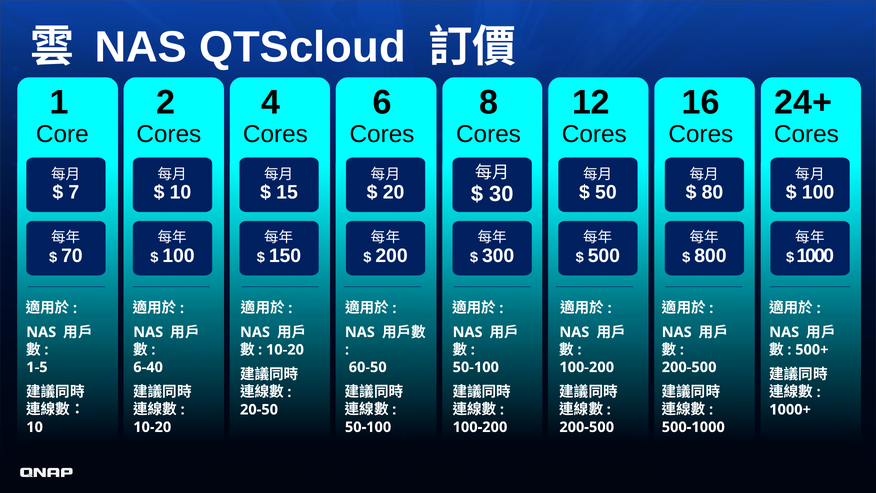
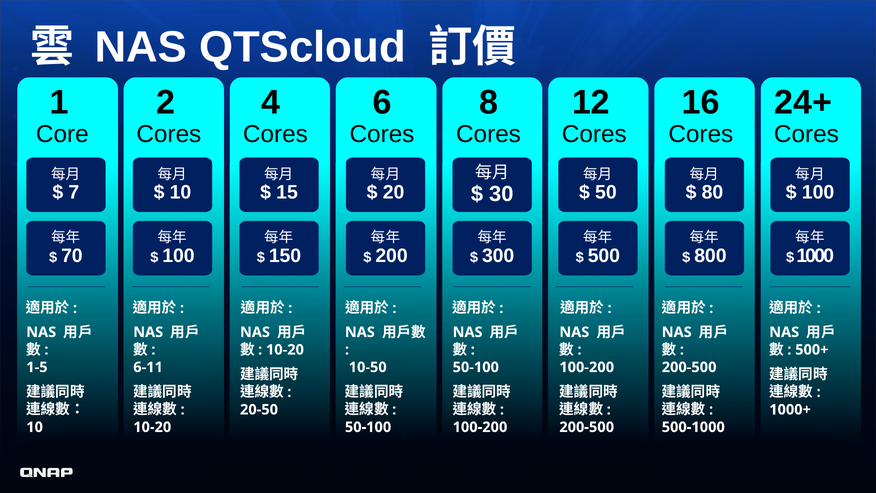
6-40: 6-40 -> 6-11
60-50: 60-50 -> 10-50
